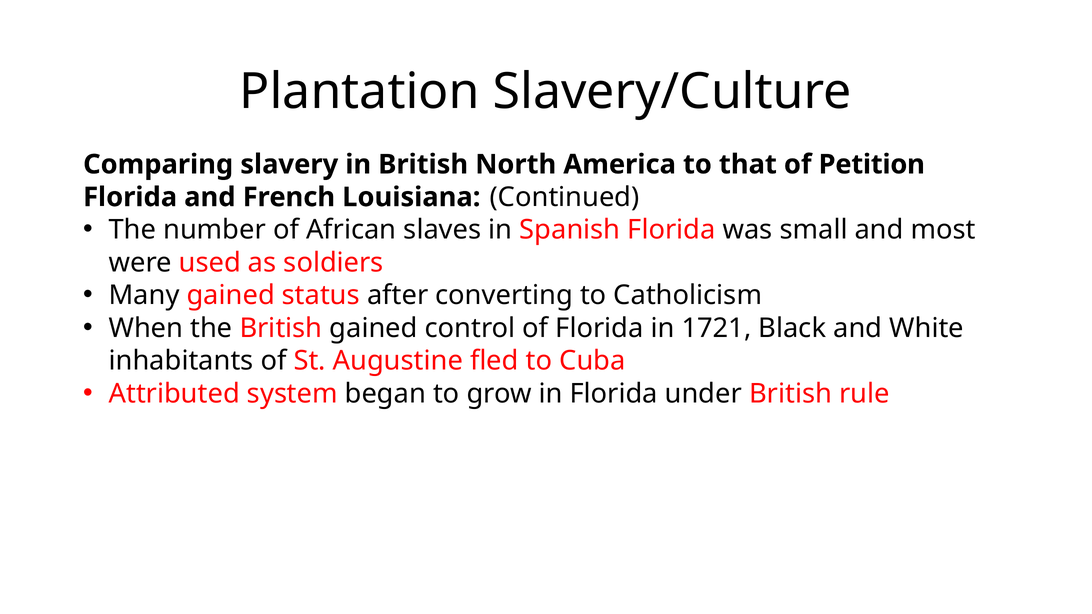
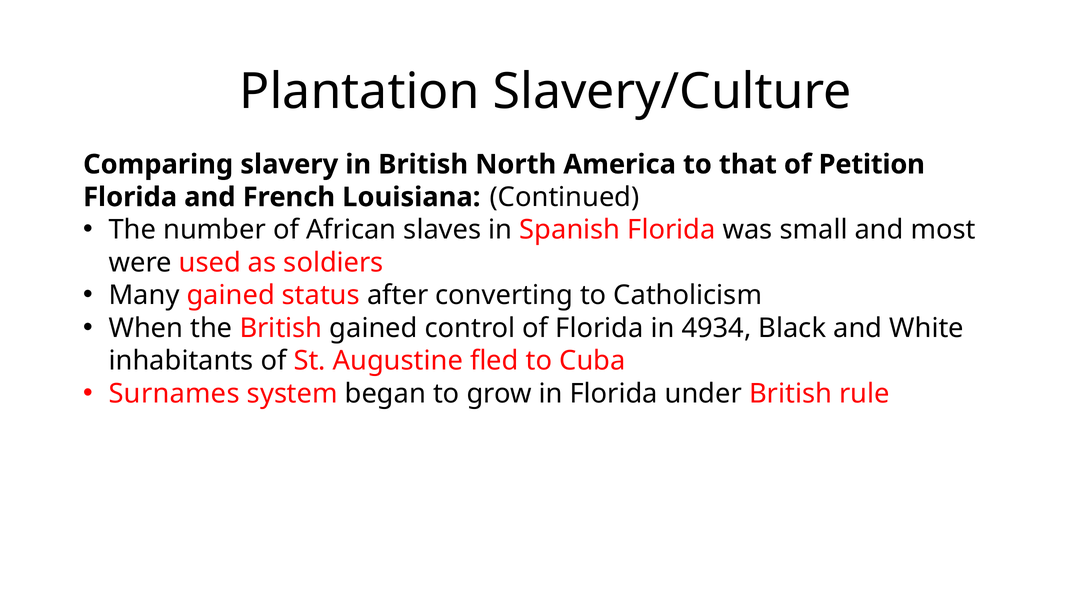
1721: 1721 -> 4934
Attributed: Attributed -> Surnames
